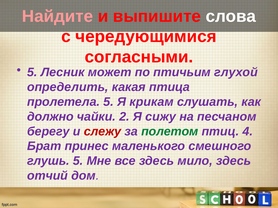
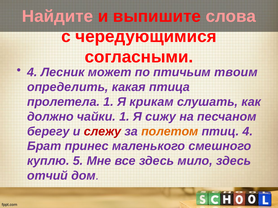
слова colour: white -> pink
5 at (32, 72): 5 -> 4
глухой: глухой -> твоим
пролетела 5: 5 -> 1
чайки 2: 2 -> 1
полетом colour: green -> orange
глушь: глушь -> куплю
